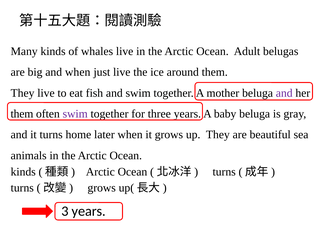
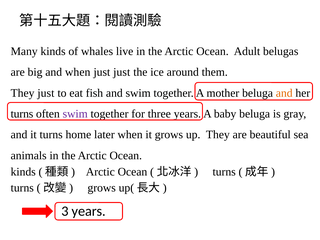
just live: live -> just
They live: live -> just
and at (284, 93) colour: purple -> orange
them at (22, 114): them -> turns
